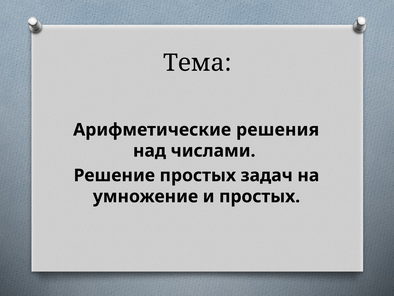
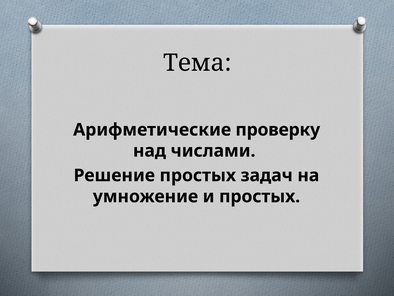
решения: решения -> проверку
